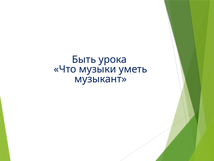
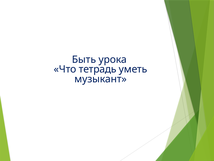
музыки: музыки -> тетрадь
